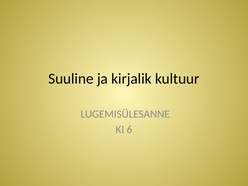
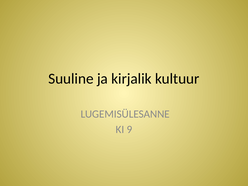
6: 6 -> 9
